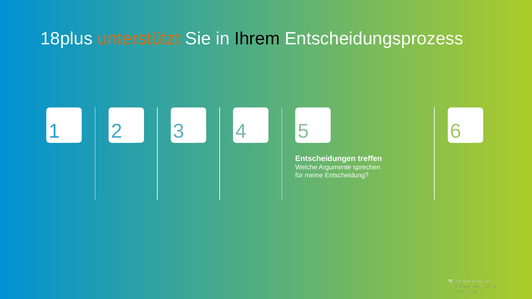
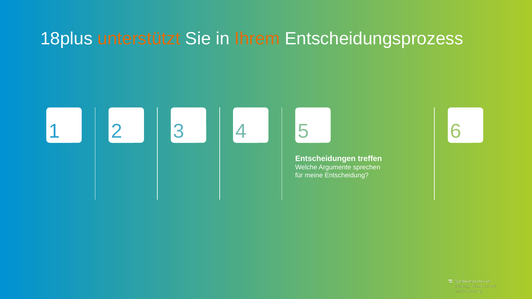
Ihrem colour: black -> orange
